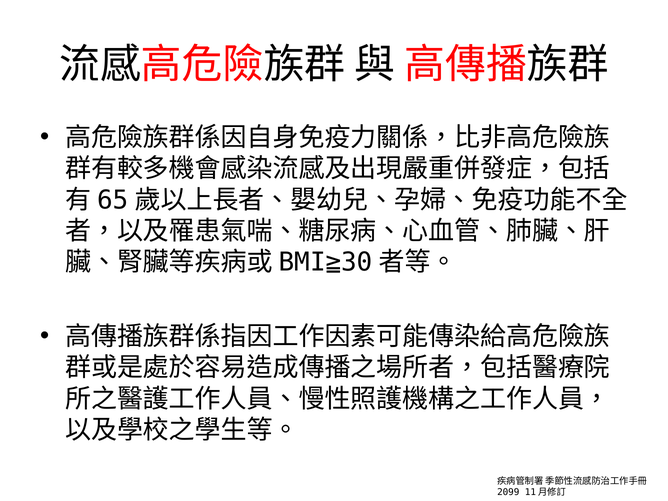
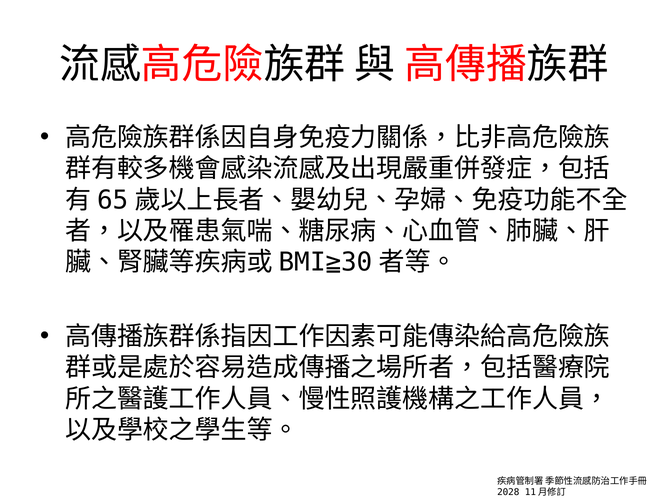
2099: 2099 -> 2028
